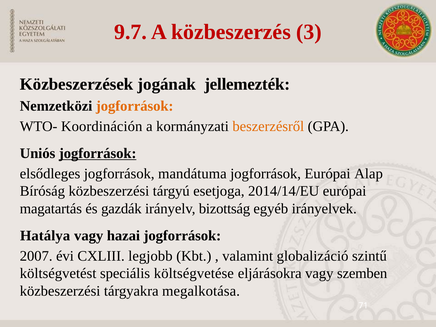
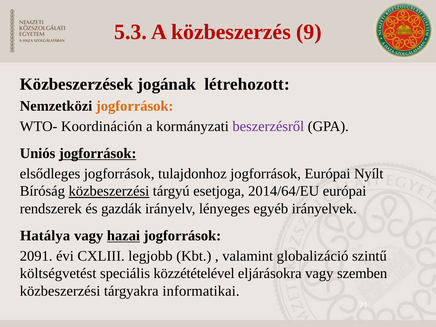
9.7: 9.7 -> 5.3
3: 3 -> 9
jellemezték: jellemezték -> létrehozott
beszerzésről colour: orange -> purple
mandátuma: mandátuma -> tulajdonhoz
Alap: Alap -> Nyílt
közbeszerzési at (109, 191) underline: none -> present
2014/14/EU: 2014/14/EU -> 2014/64/EU
magatartás: magatartás -> rendszerek
bizottság: bizottság -> lényeges
hazai underline: none -> present
2007: 2007 -> 2091
költségvetése: költségvetése -> közzétételével
megalkotása: megalkotása -> informatikai
